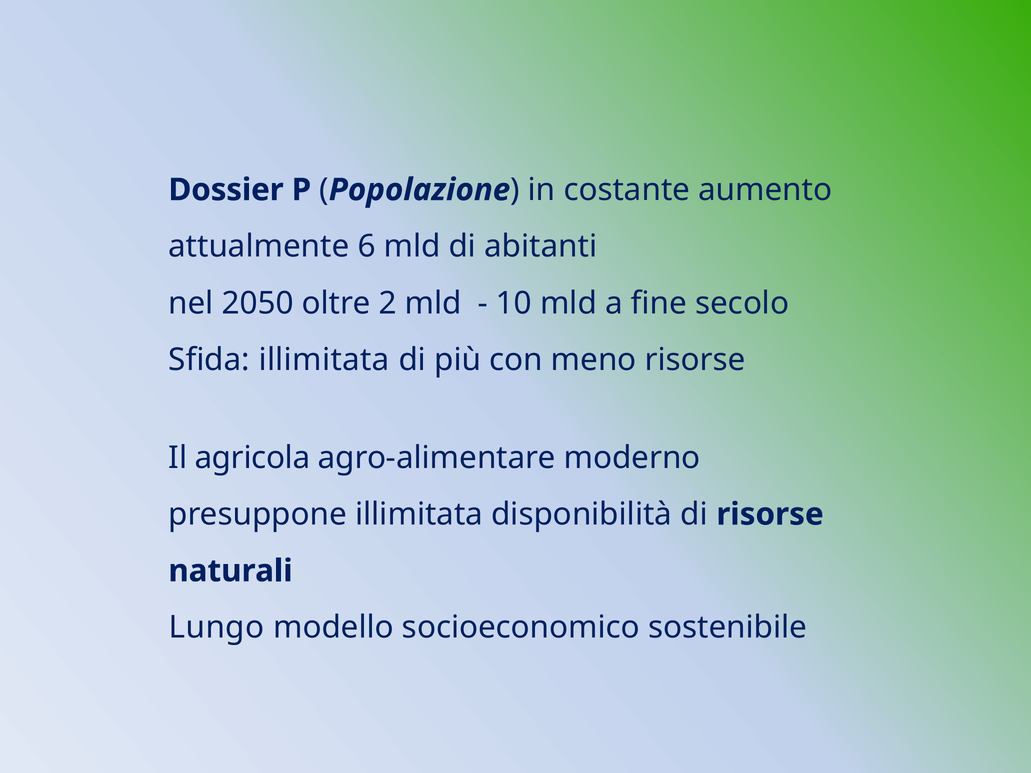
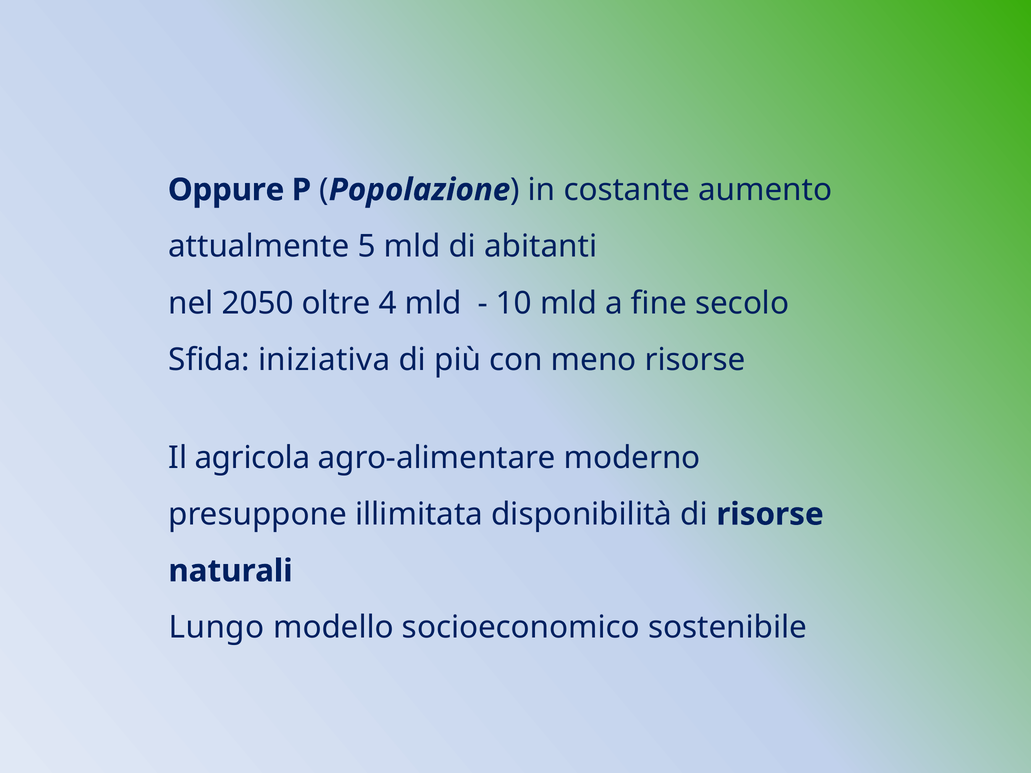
Dossier: Dossier -> Oppure
6: 6 -> 5
2: 2 -> 4
Sfida illimitata: illimitata -> iniziativa
